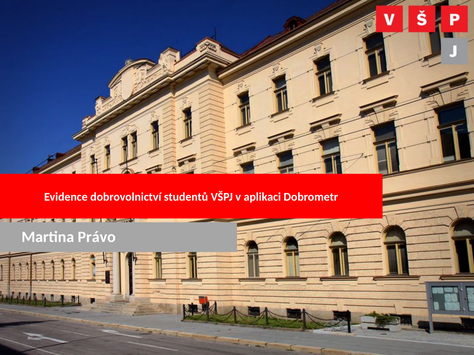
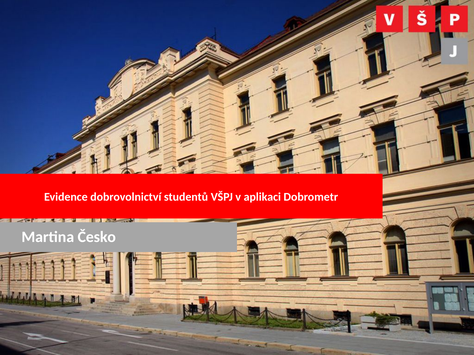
Právo: Právo -> Česko
